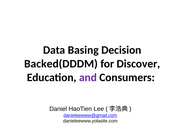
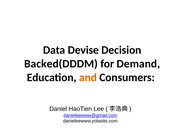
Basing: Basing -> Devise
Discover: Discover -> Demand
and colour: purple -> orange
